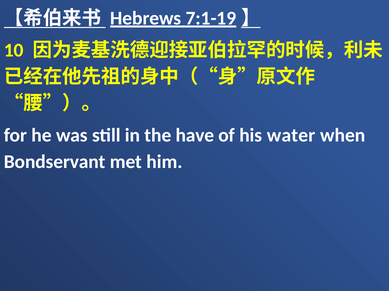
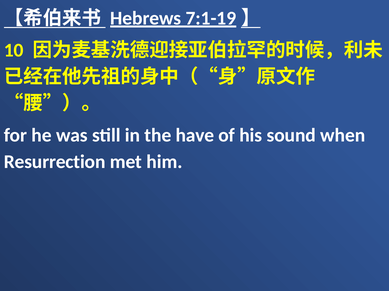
water: water -> sound
Bondservant: Bondservant -> Resurrection
